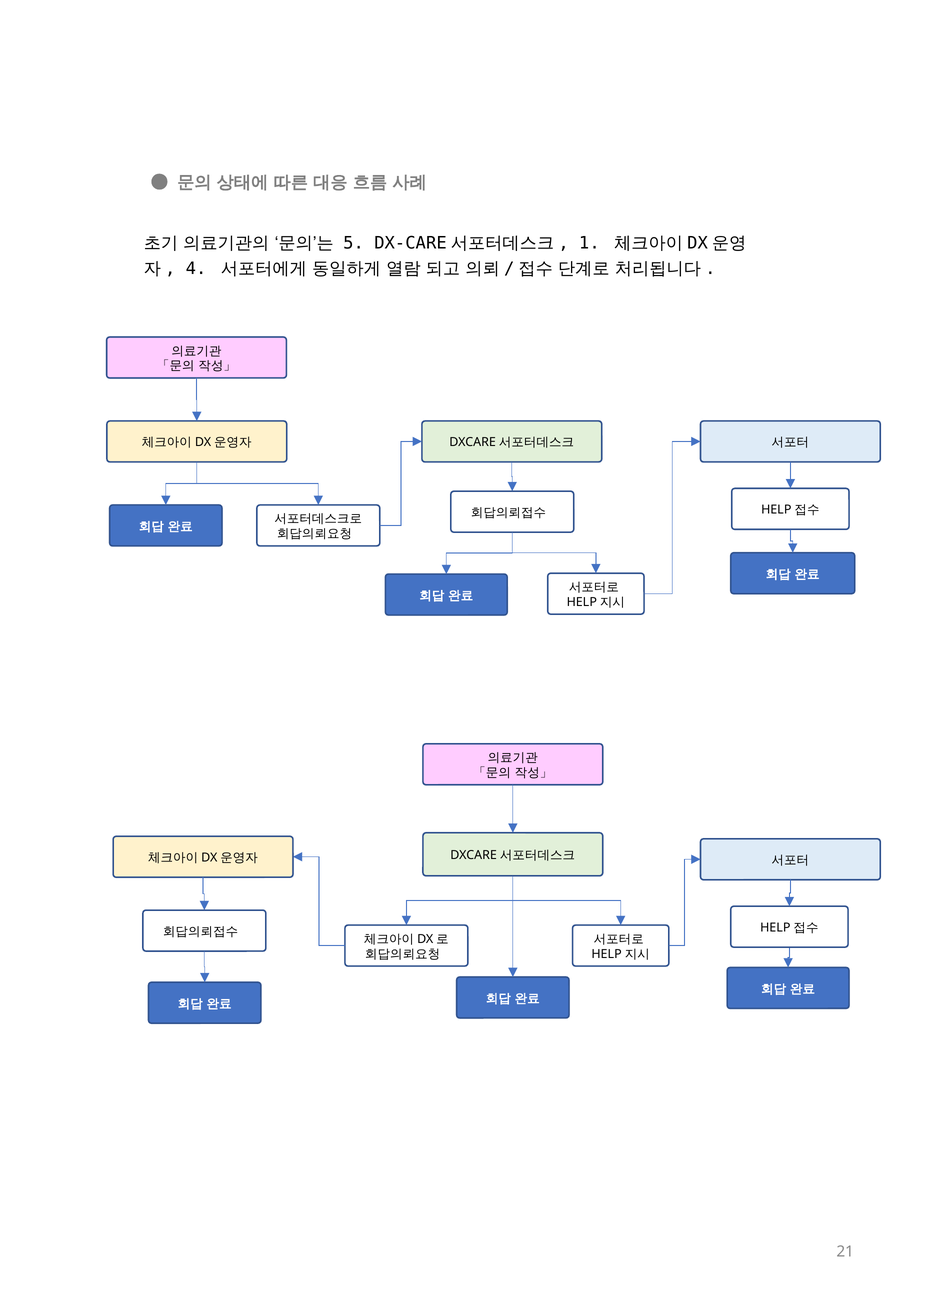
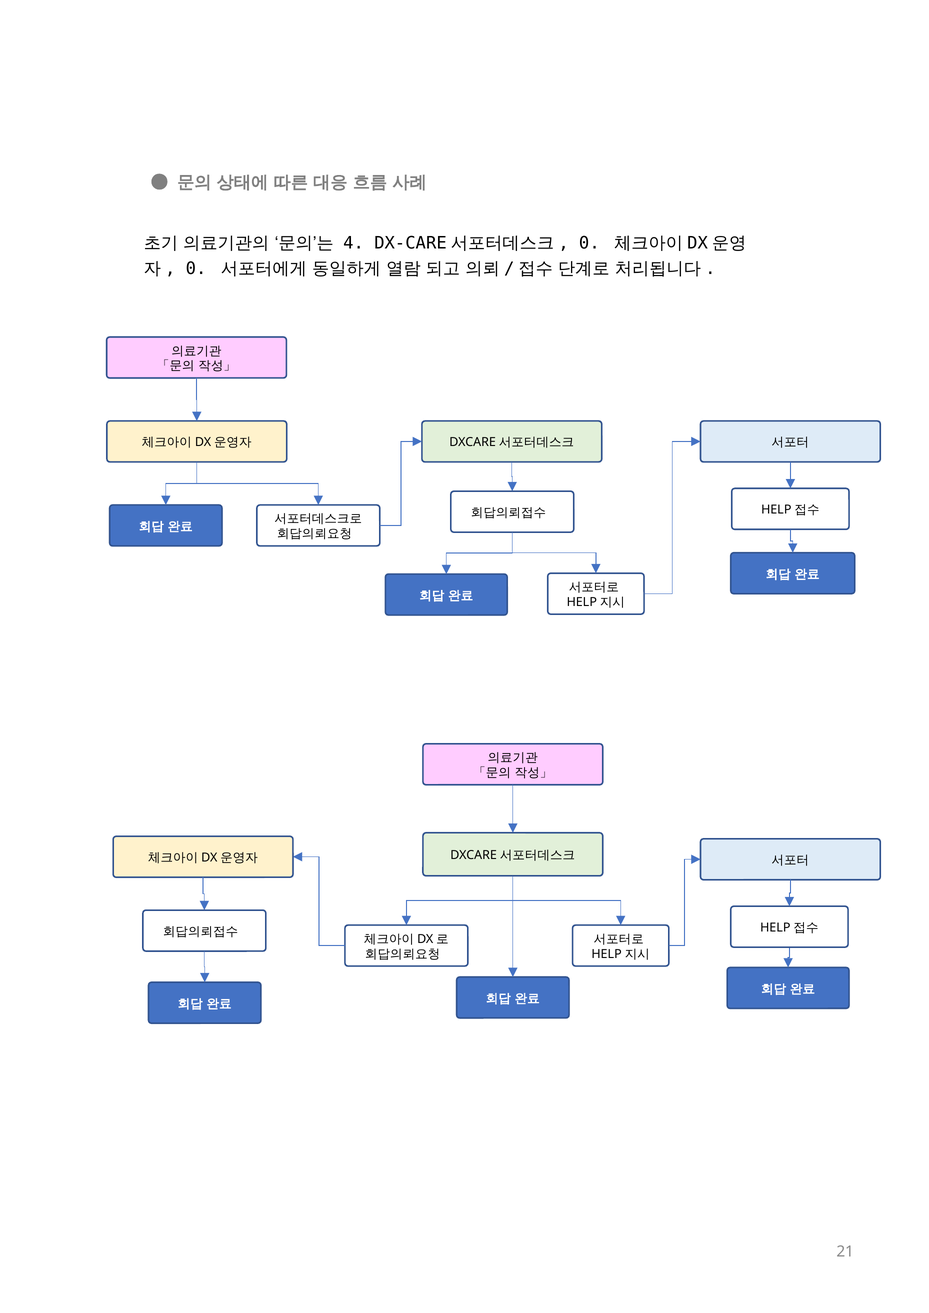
5: 5 -> 4
1 at (589, 243): 1 -> 0
4 at (196, 269): 4 -> 0
